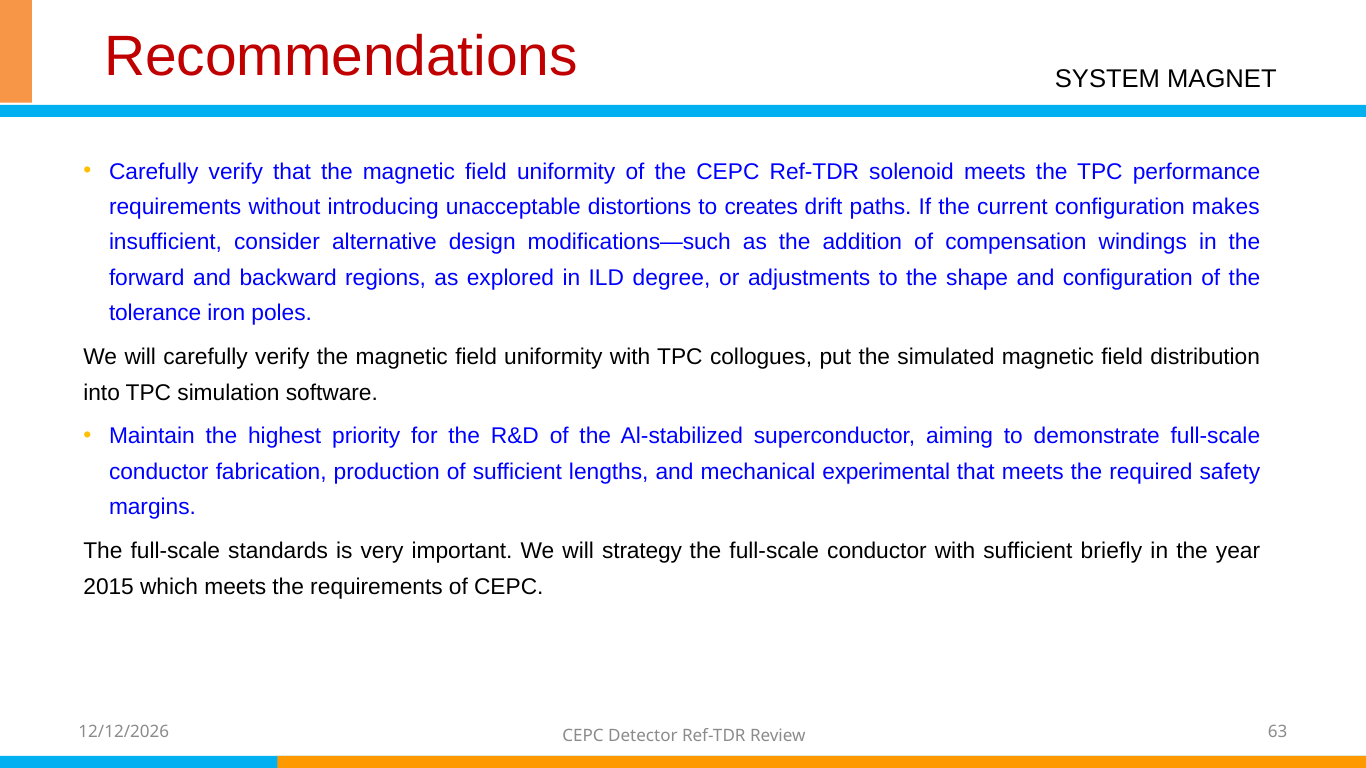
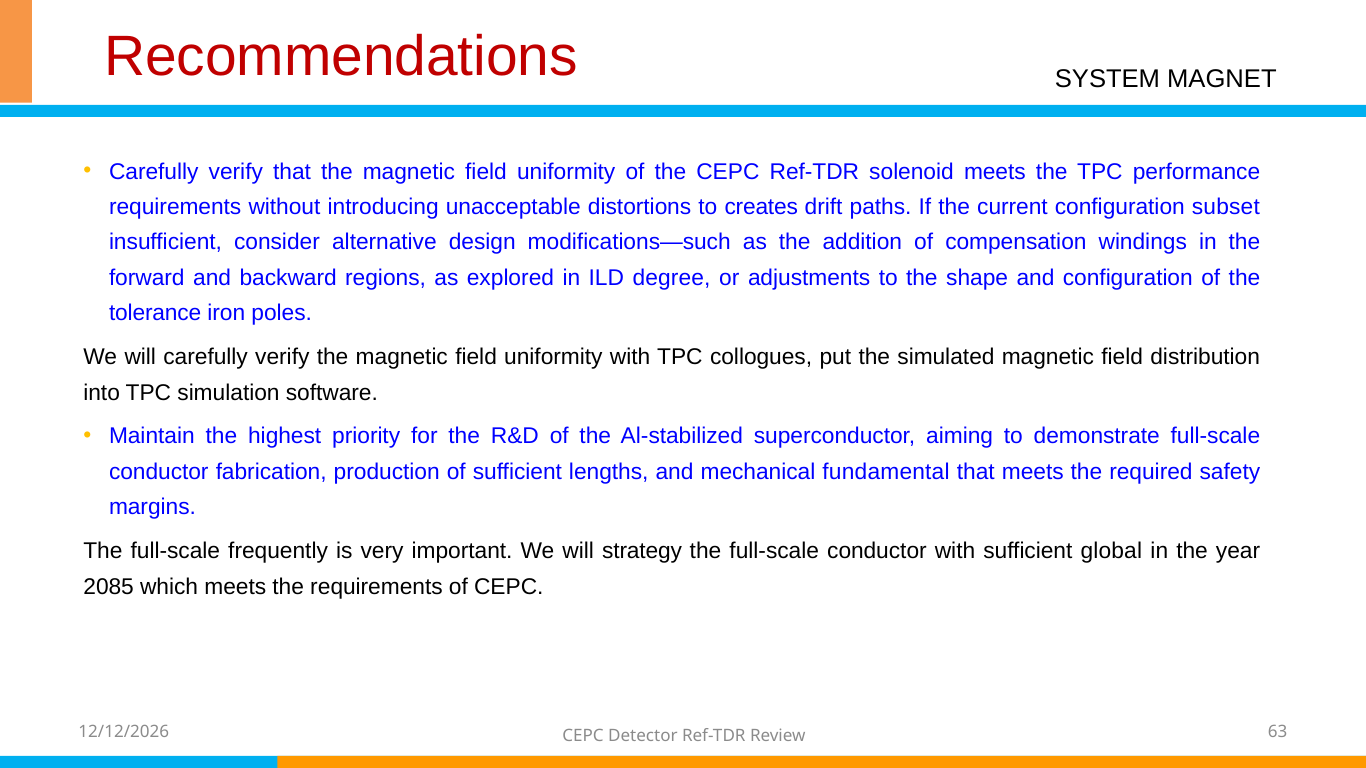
makes: makes -> subset
experimental: experimental -> fundamental
standards: standards -> frequently
briefly: briefly -> global
2015: 2015 -> 2085
